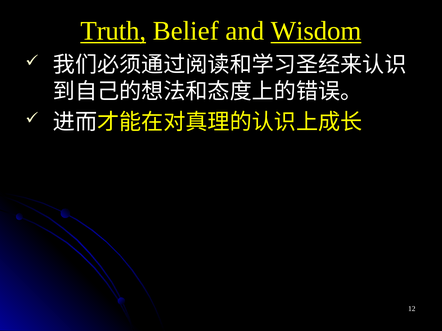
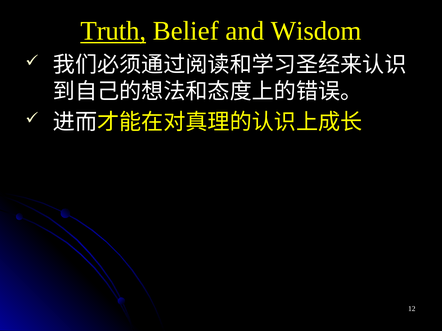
Wisdom underline: present -> none
